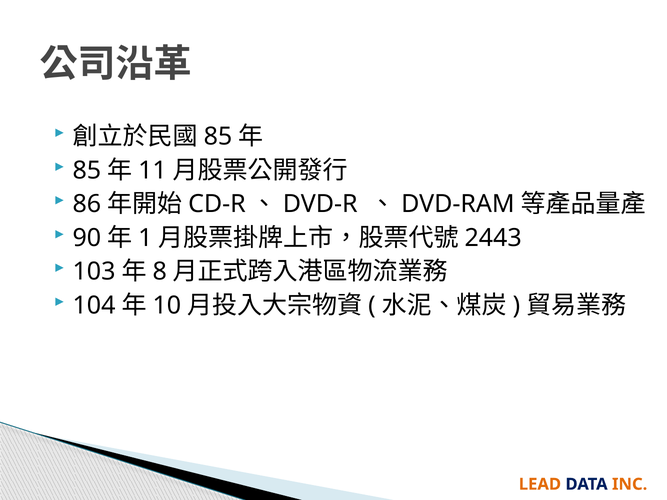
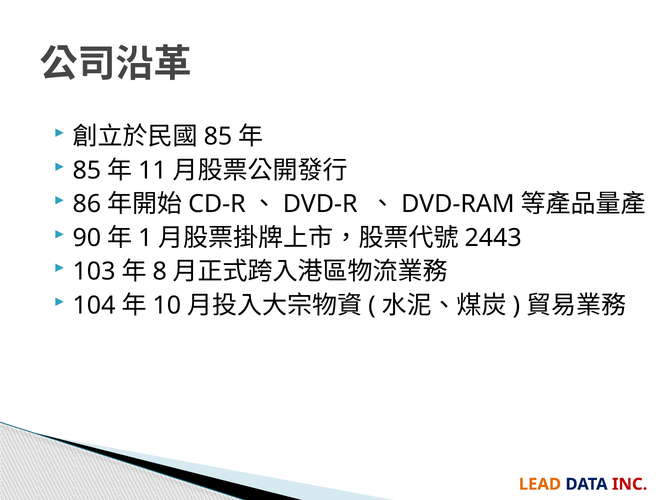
INC colour: orange -> red
